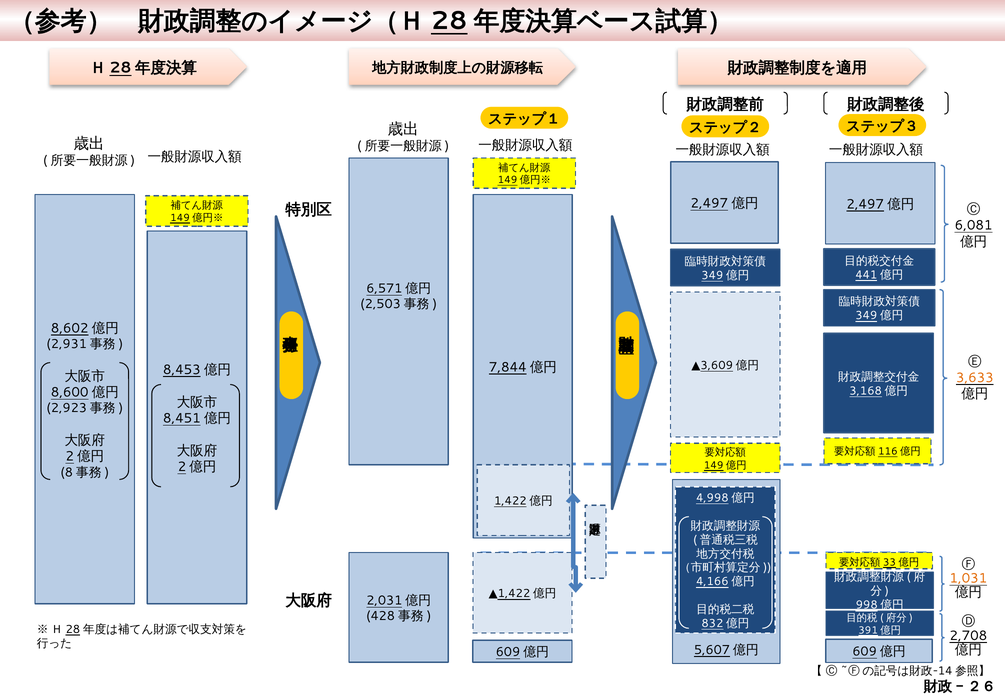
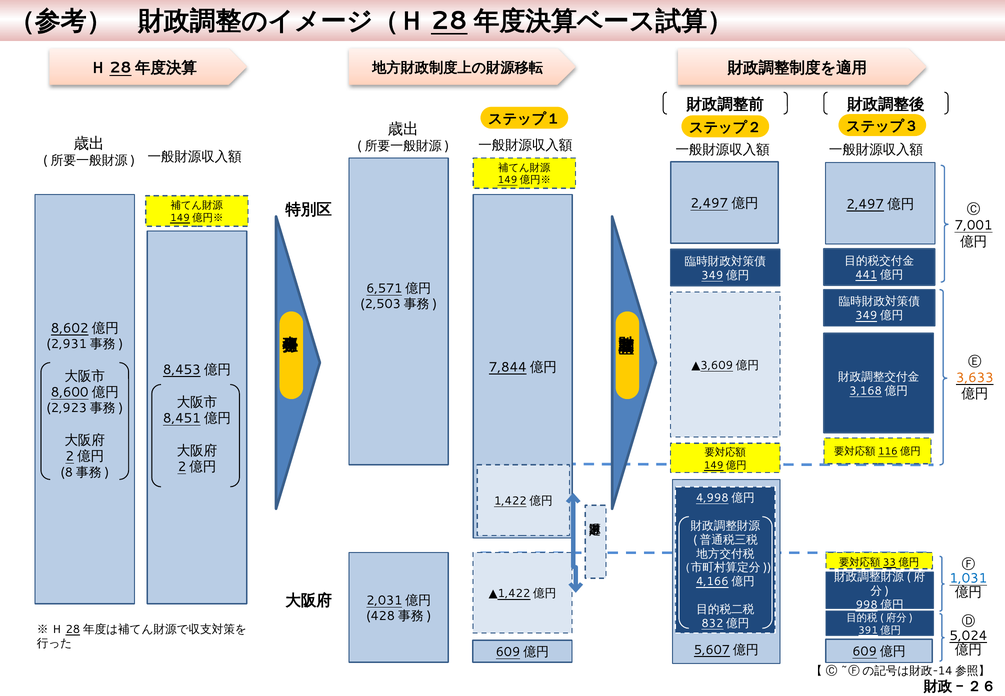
6,081: 6,081 -> 7,001
1,031 colour: orange -> blue
2,708: 2,708 -> 5,024
